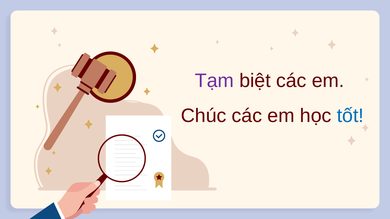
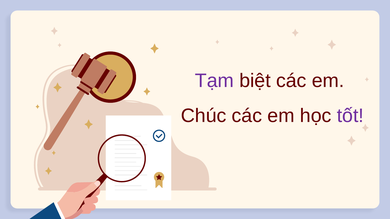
tốt colour: blue -> purple
